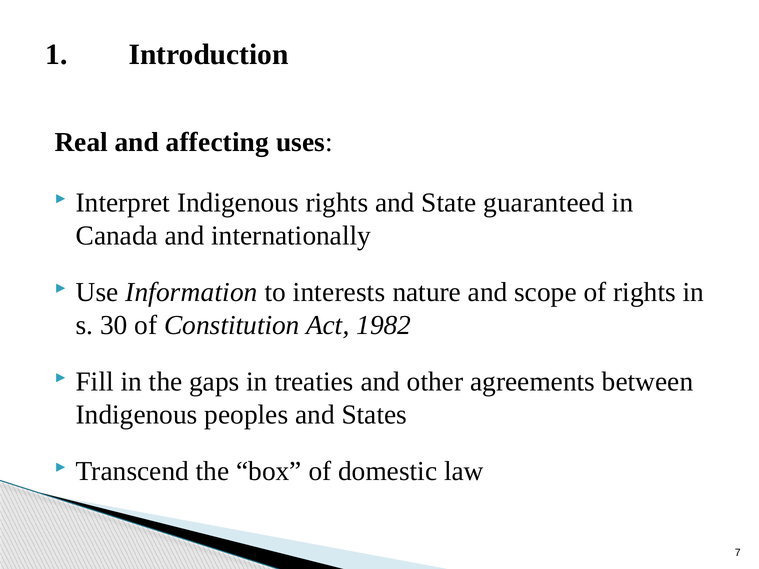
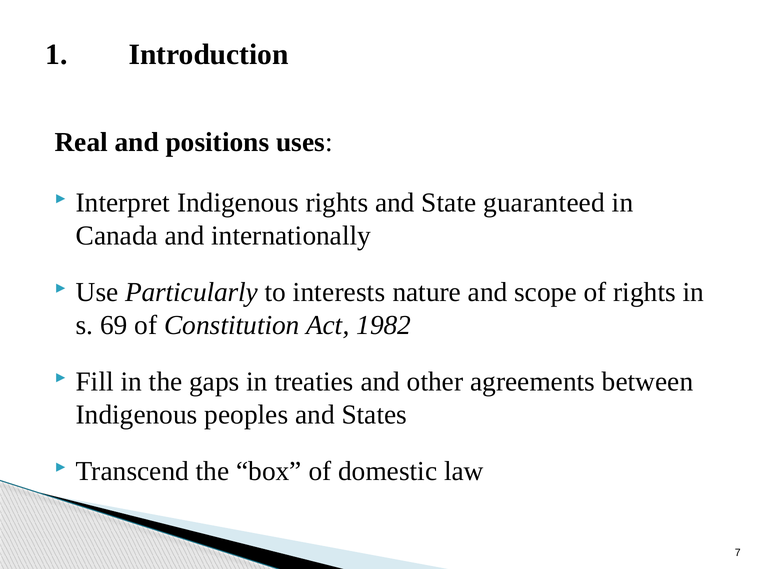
affecting: affecting -> positions
Information: Information -> Particularly
30: 30 -> 69
